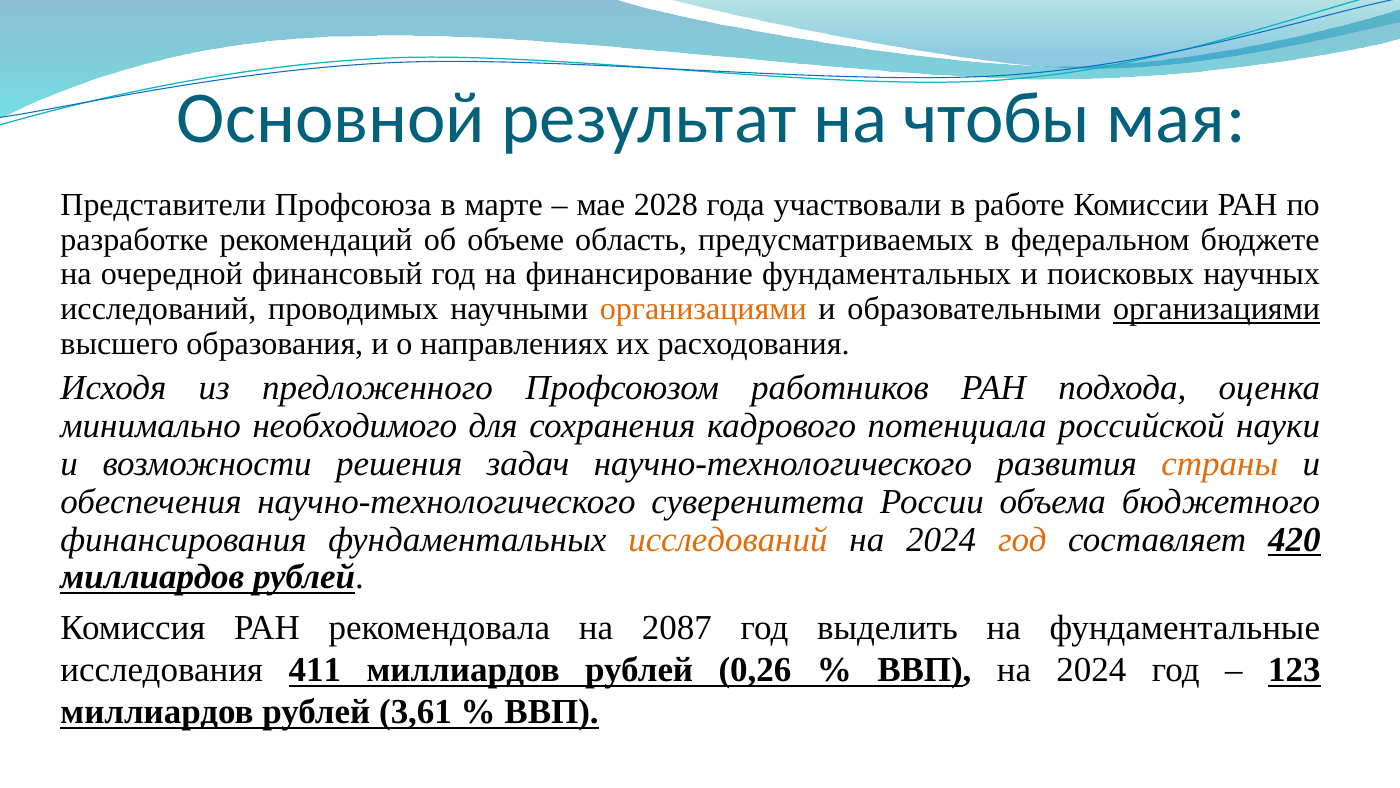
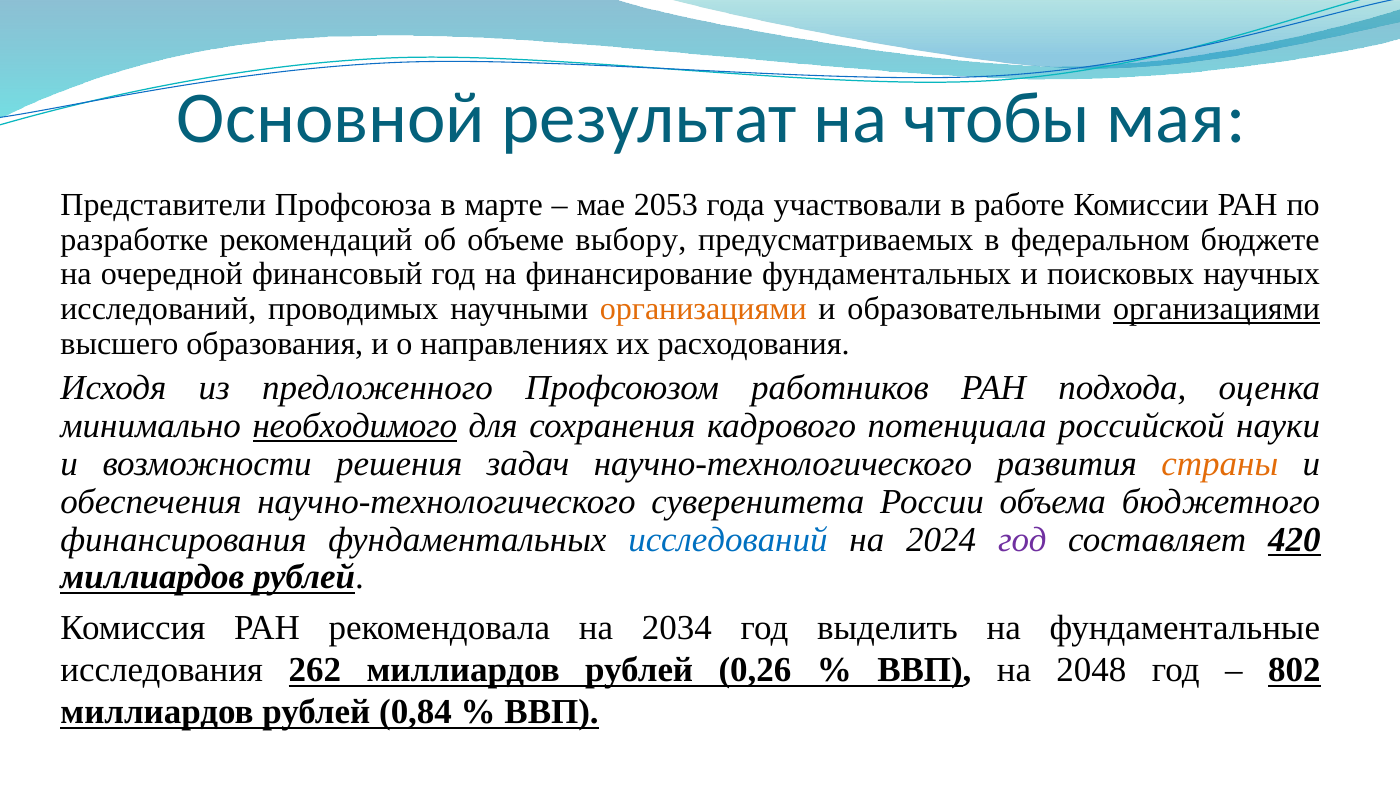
2028: 2028 -> 2053
область: область -> выбору
необходимого underline: none -> present
исследований at (728, 539) colour: orange -> blue
год at (1022, 539) colour: orange -> purple
2087: 2087 -> 2034
411: 411 -> 262
ВВП на 2024: 2024 -> 2048
123: 123 -> 802
3,61: 3,61 -> 0,84
